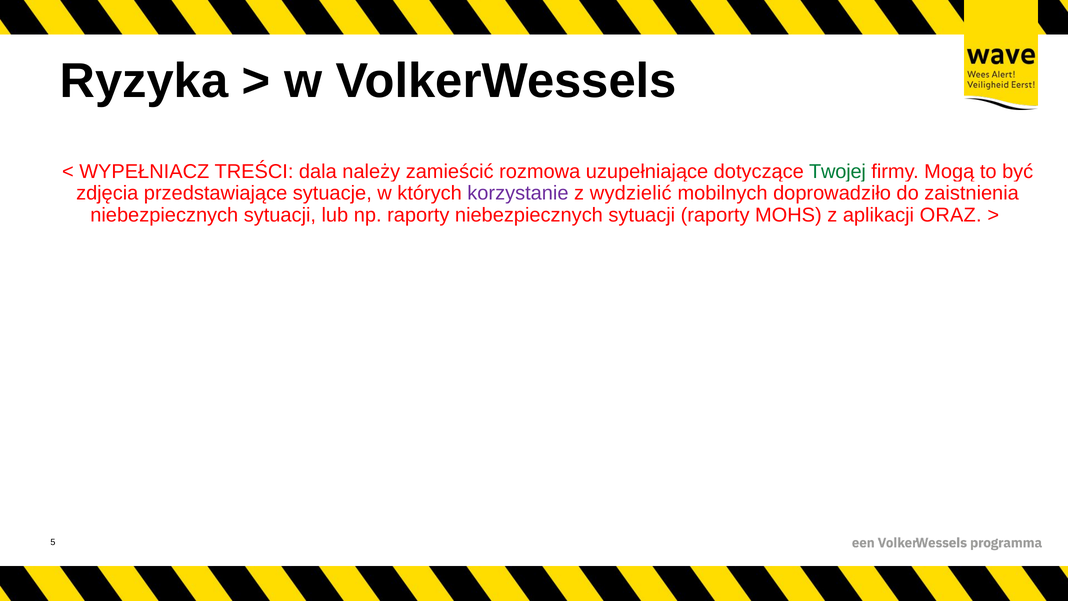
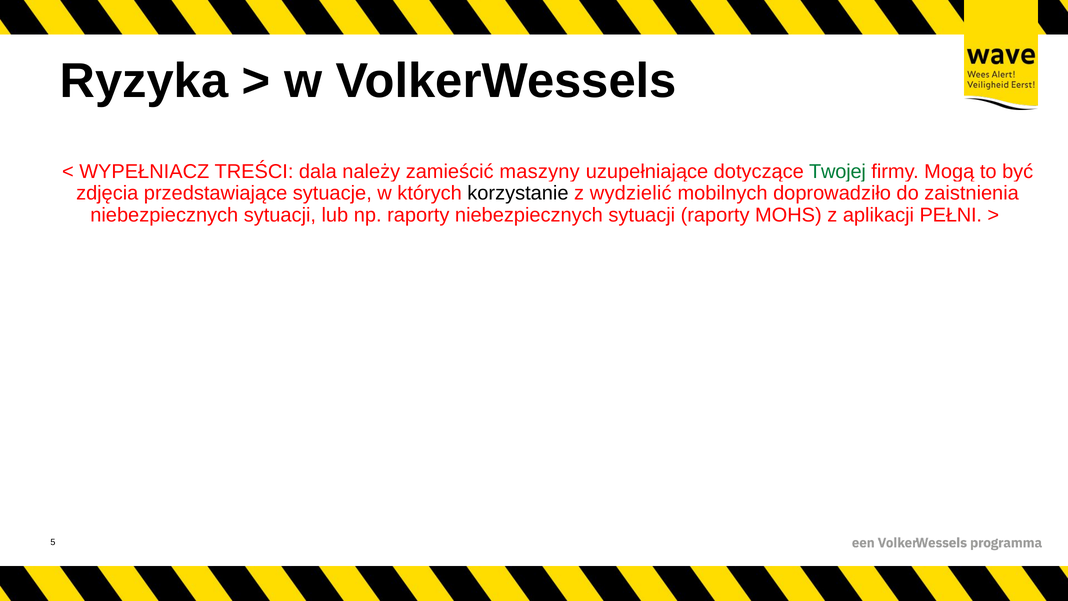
rozmowa: rozmowa -> maszyny
korzystanie colour: purple -> black
ORAZ: ORAZ -> PEŁNI
